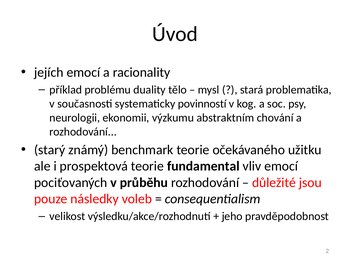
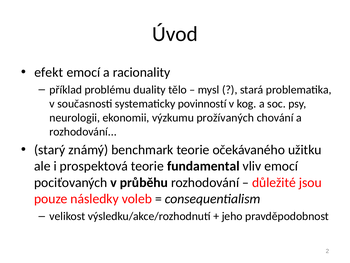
jejích: jejích -> efekt
abstraktním: abstraktním -> prožívaných
